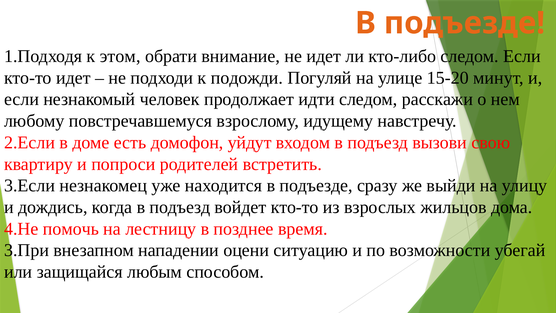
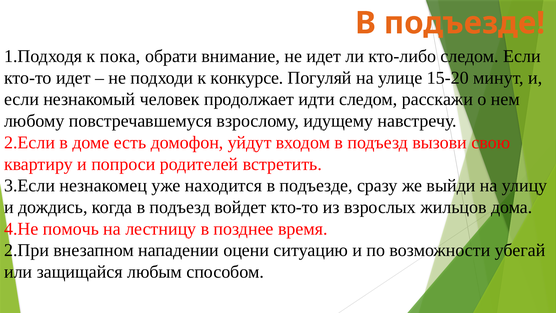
этом: этом -> пока
подожди: подожди -> конкурсе
3.При: 3.При -> 2.При
